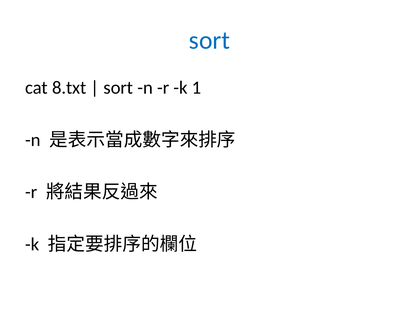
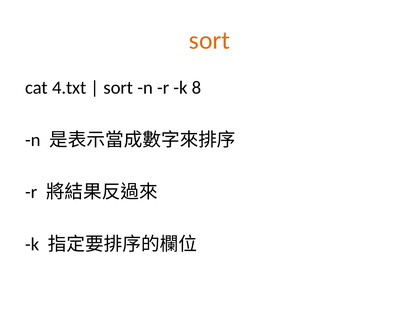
sort at (209, 41) colour: blue -> orange
8.txt: 8.txt -> 4.txt
1: 1 -> 8
